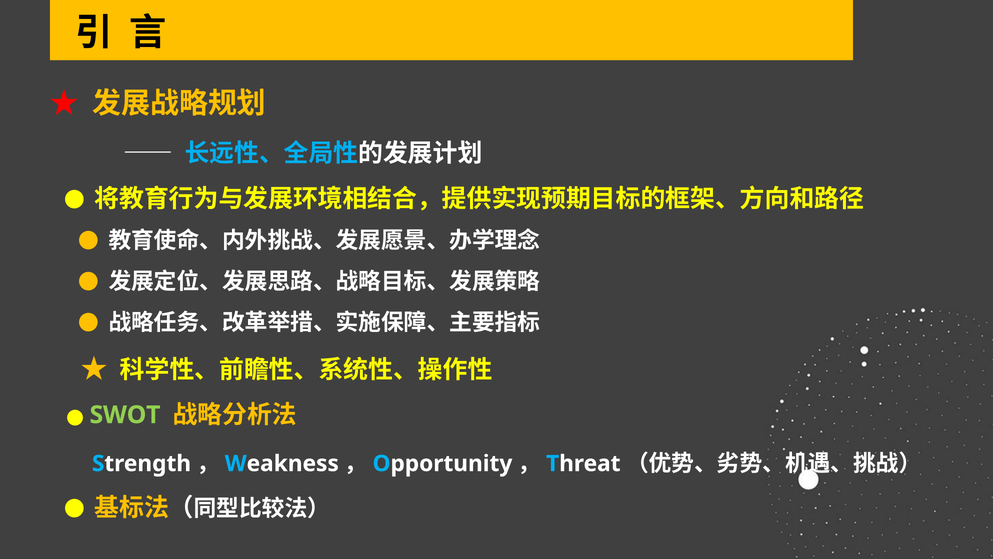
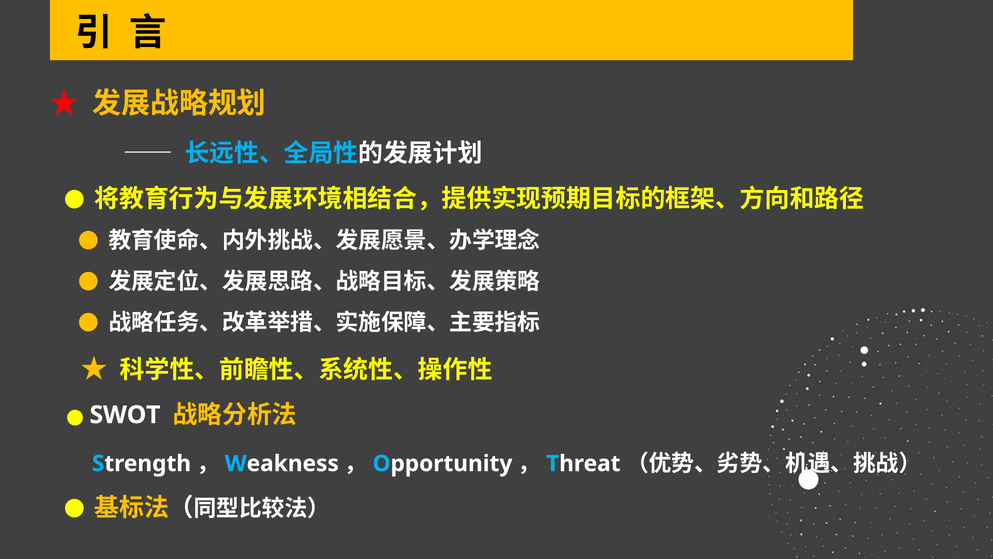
SWOT colour: light green -> white
